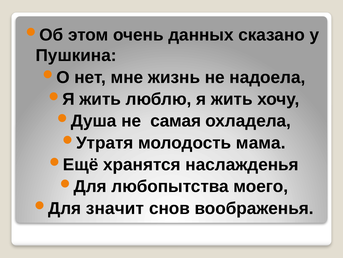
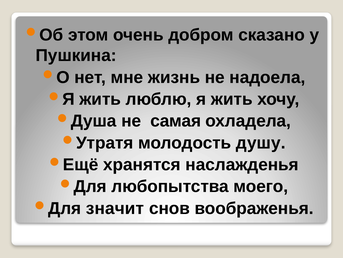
данных: данных -> добром
мама: мама -> душу
